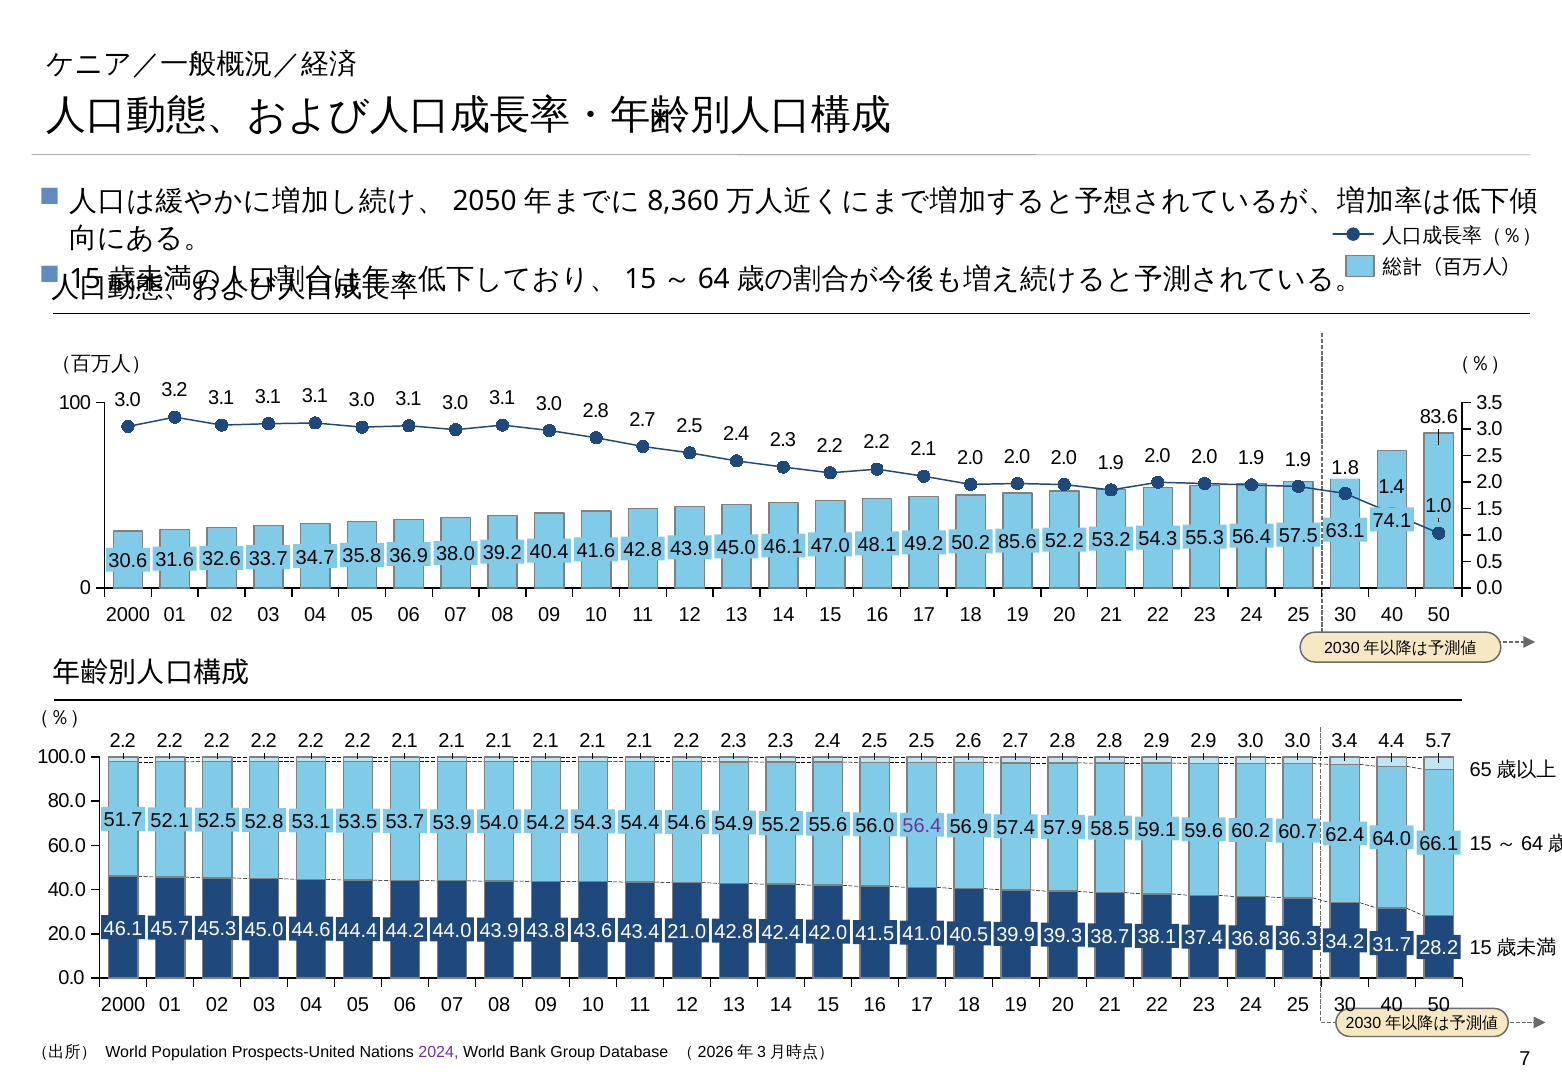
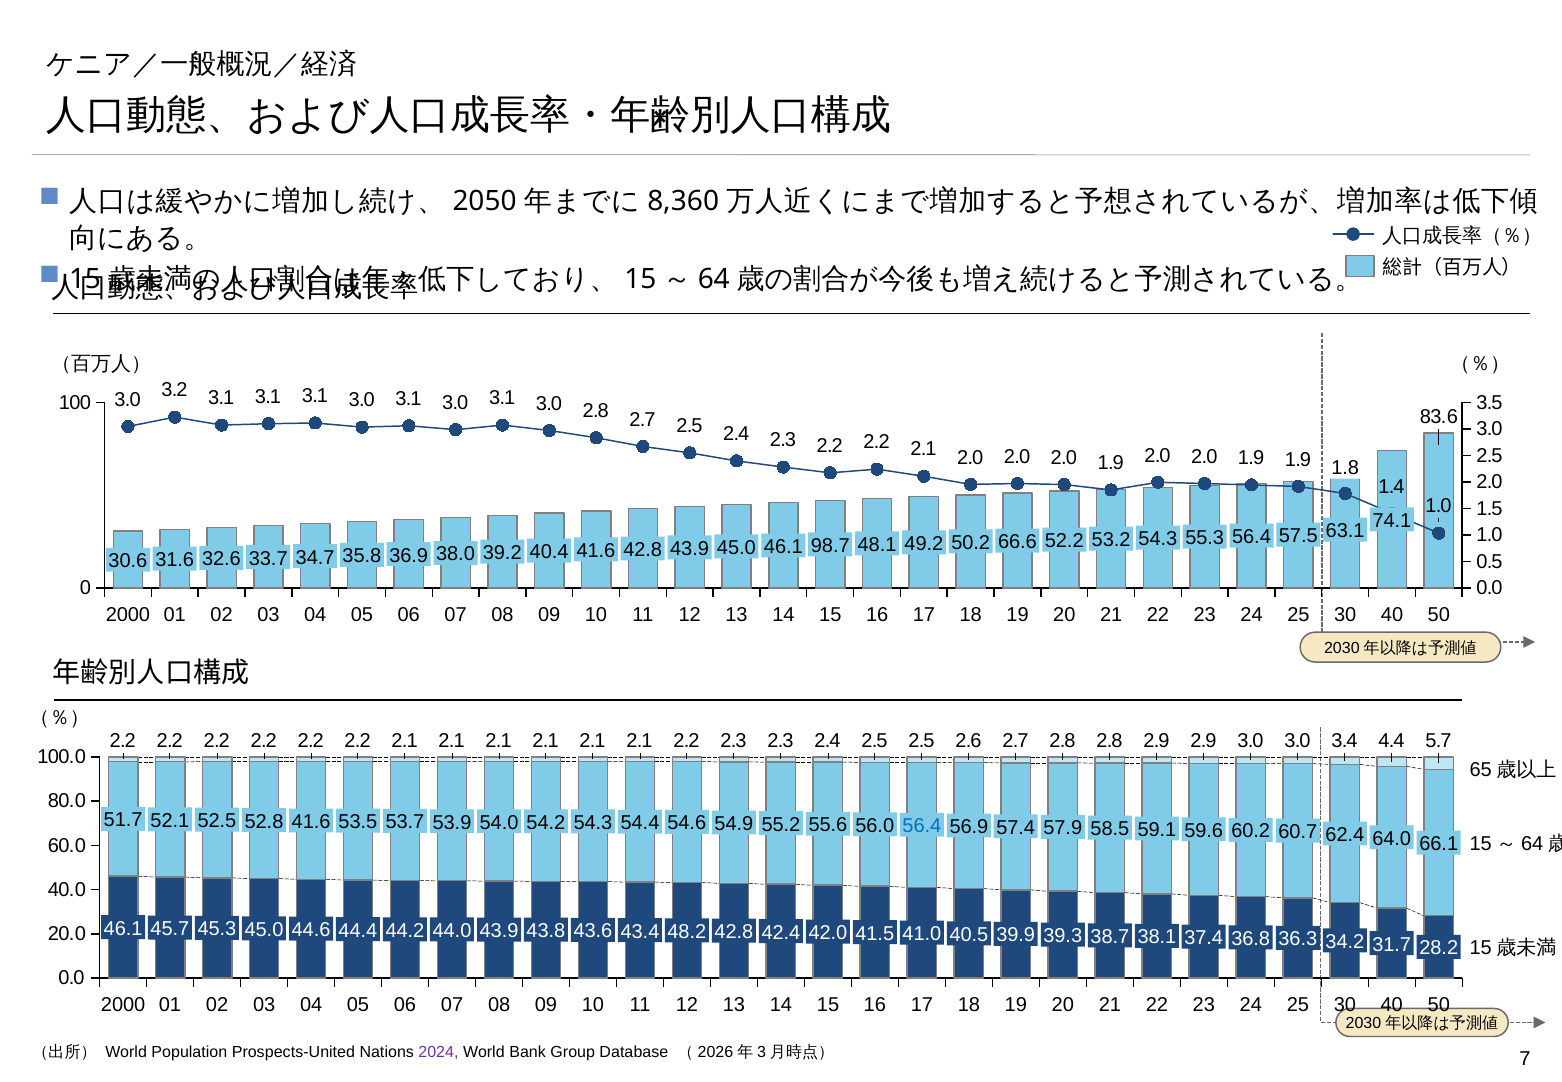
85.6: 85.6 -> 66.6
47.0: 47.0 -> 98.7
53.1 at (311, 821): 53.1 -> 41.6
56.4 at (922, 826) colour: purple -> blue
21.0: 21.0 -> 48.2
